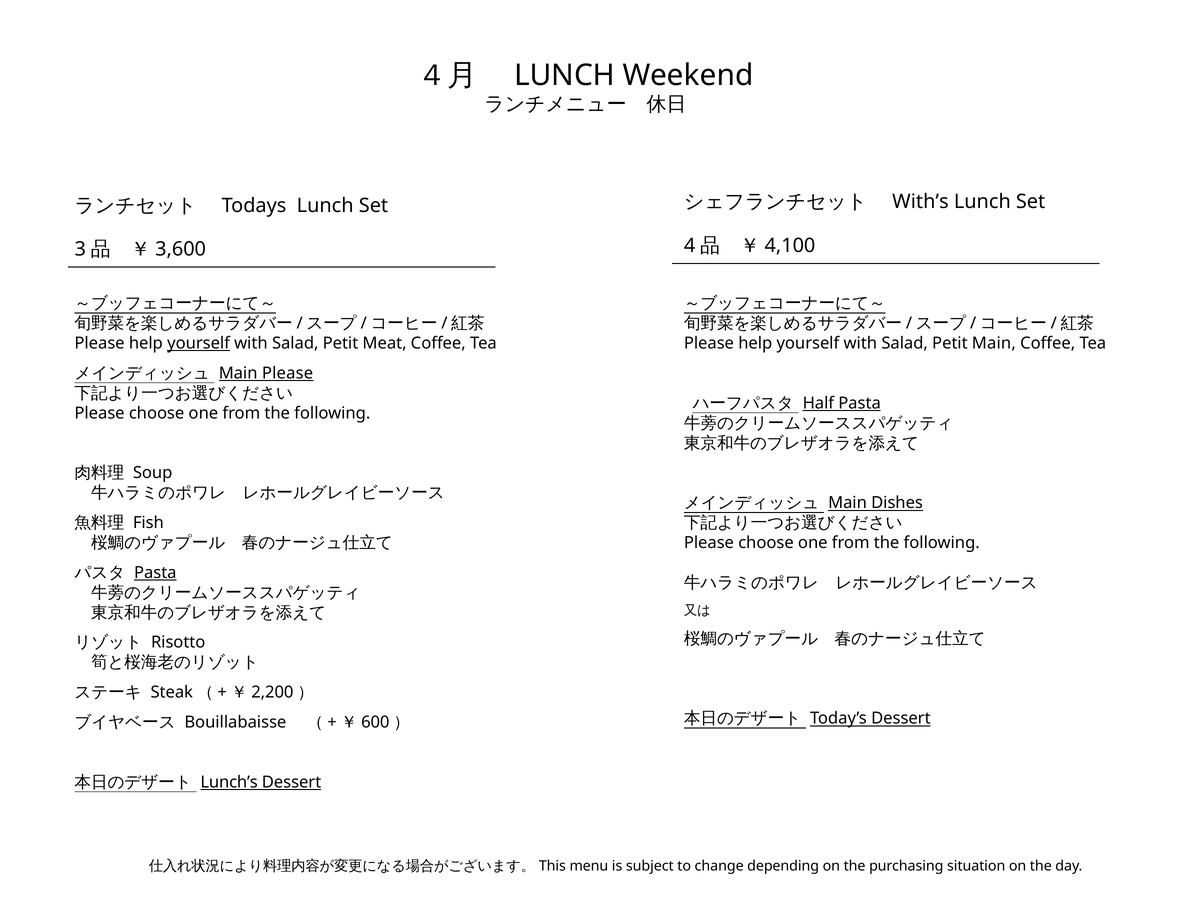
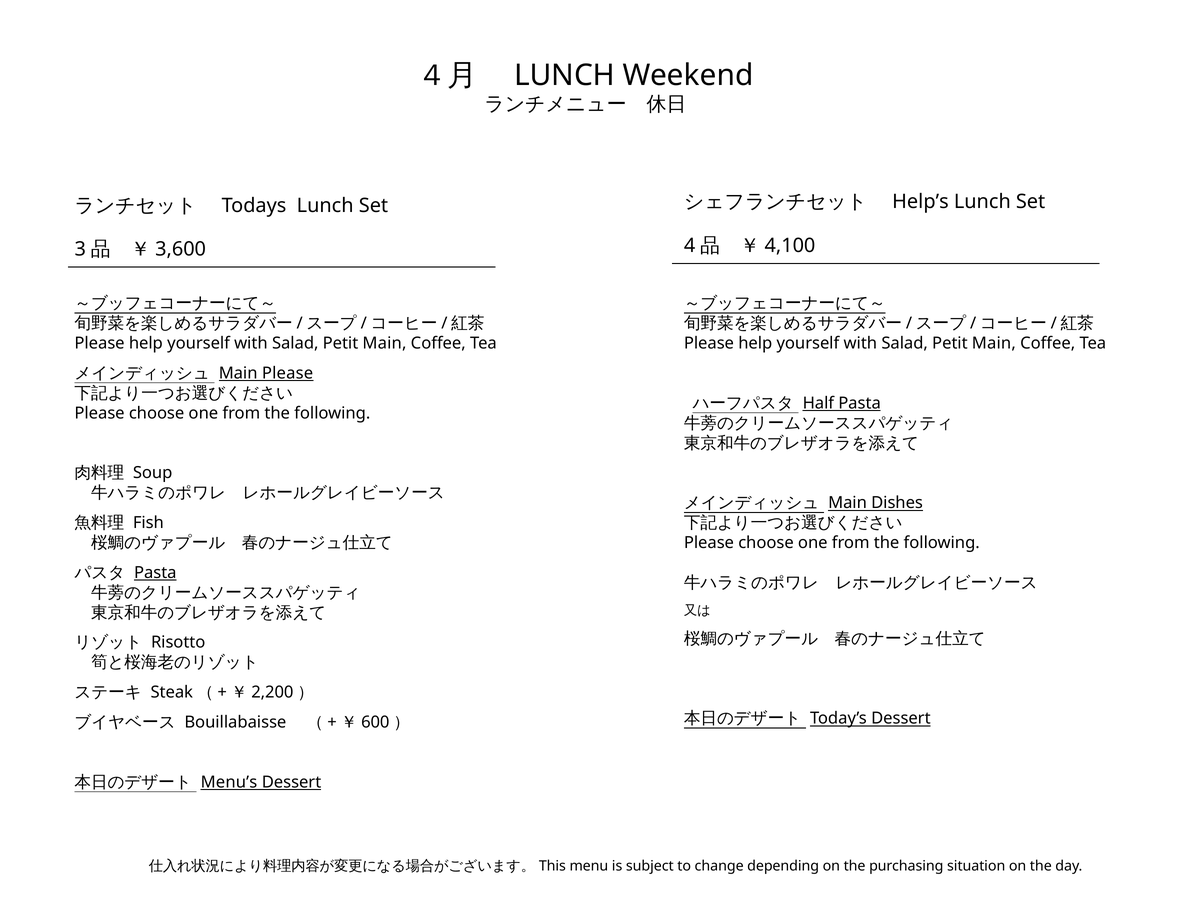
With’s: With’s -> Help’s
yourself at (199, 343) underline: present -> none
Meat at (385, 343): Meat -> Main
Lunch’s: Lunch’s -> Menu’s
